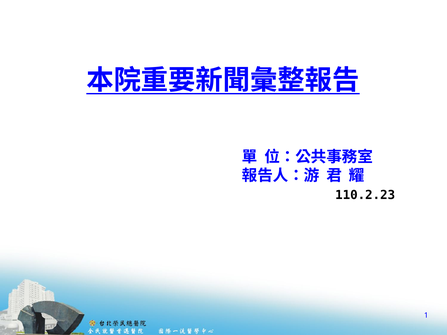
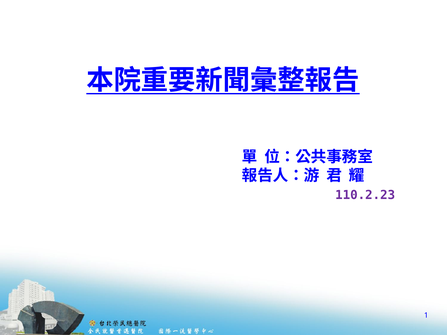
110.2.23 colour: black -> purple
